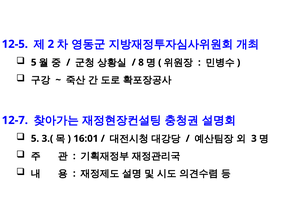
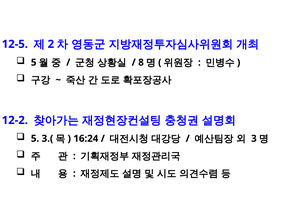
12-7: 12-7 -> 12-2
16:01: 16:01 -> 16:24
